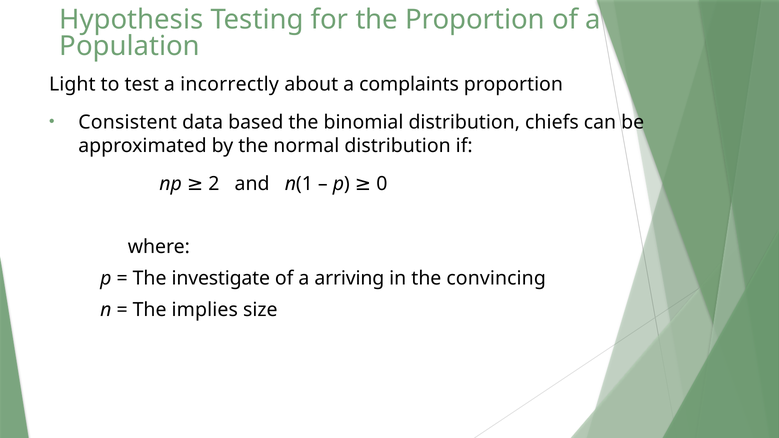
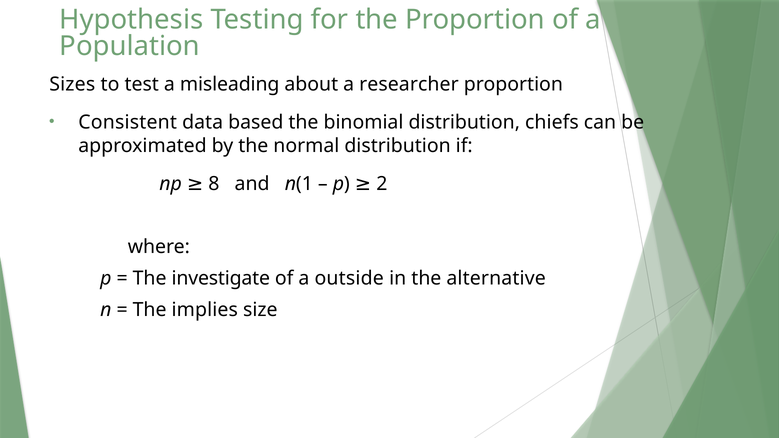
Light: Light -> Sizes
incorrectly: incorrectly -> misleading
complaints: complaints -> researcher
0: 0 -> 2
2: 2 -> 8
arriving: arriving -> outside
convincing: convincing -> alternative
